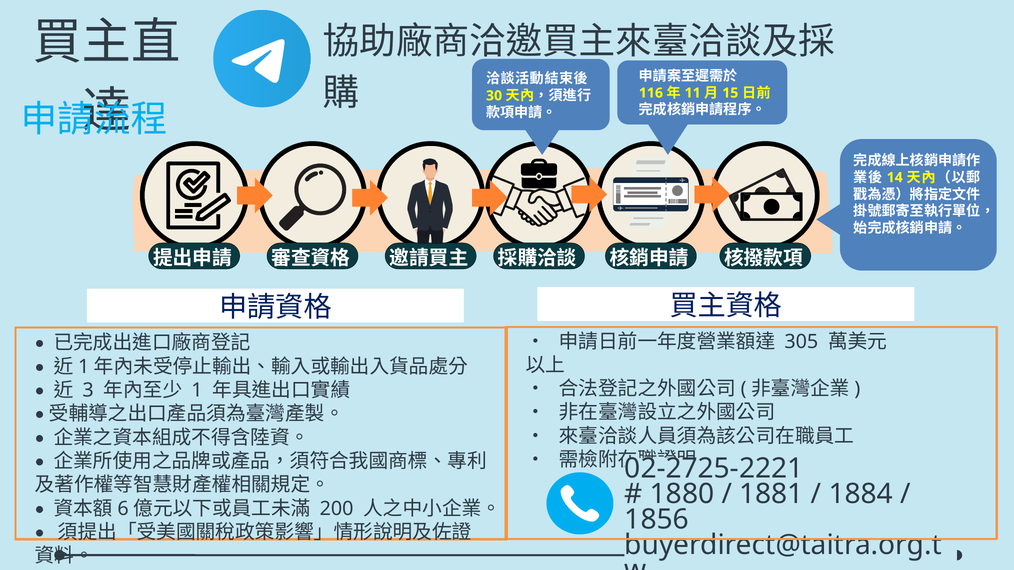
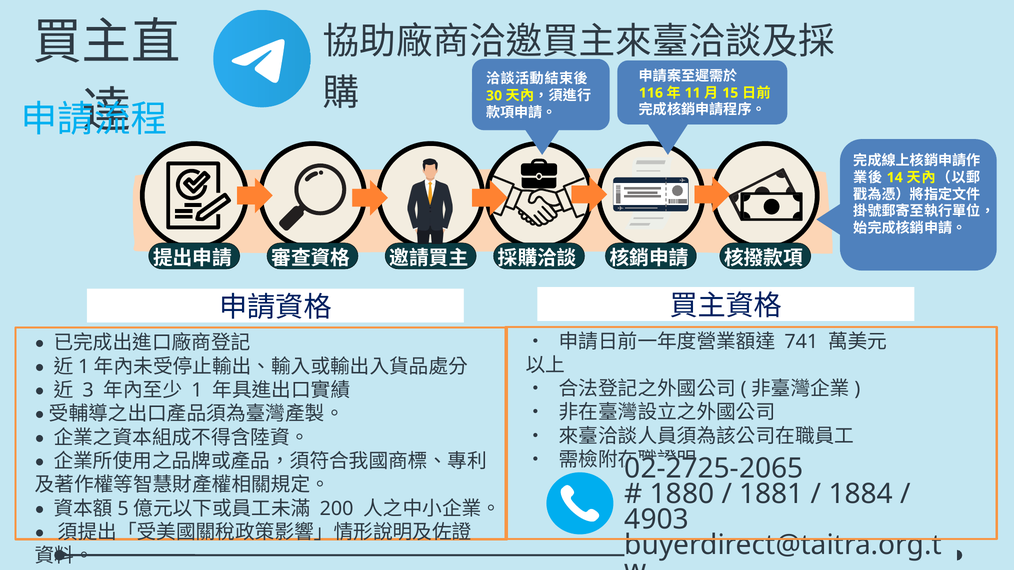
305: 305 -> 741
02-2725-2221: 02-2725-2221 -> 02-2725-2065
6: 6 -> 5
1856: 1856 -> 4903
